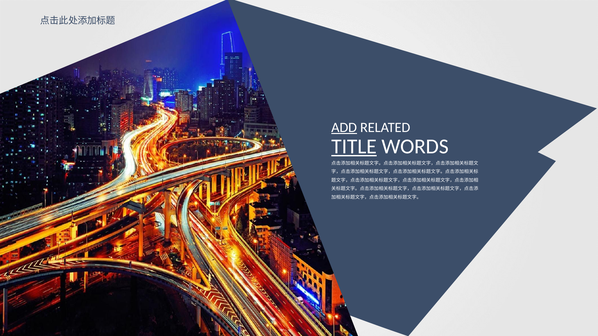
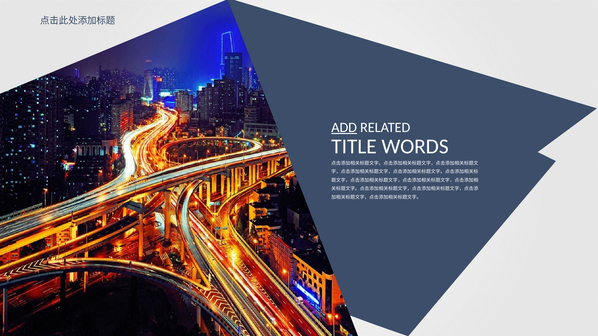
TITLE underline: present -> none
